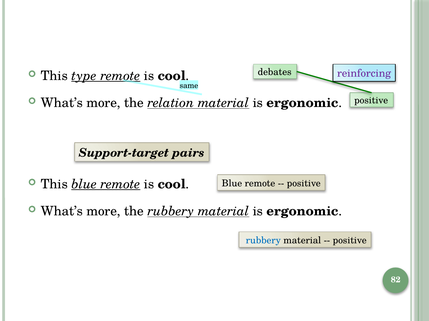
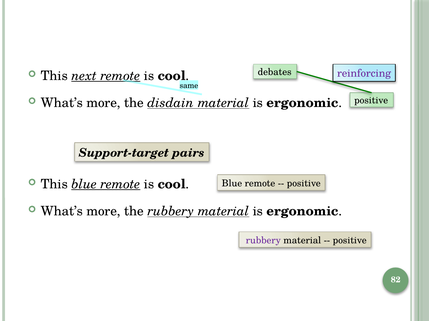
type: type -> next
relation: relation -> disdain
rubbery at (263, 241) colour: blue -> purple
